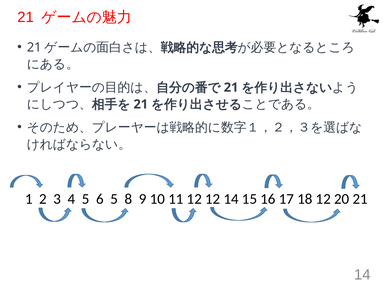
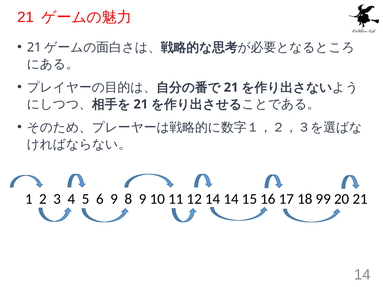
6 5: 5 -> 9
12 12: 12 -> 14
18 12: 12 -> 99
